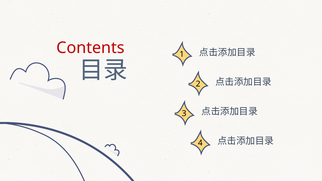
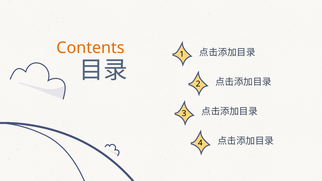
Contents colour: red -> orange
